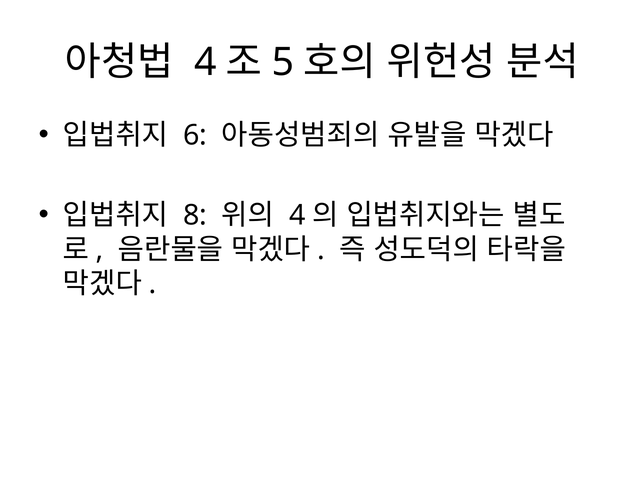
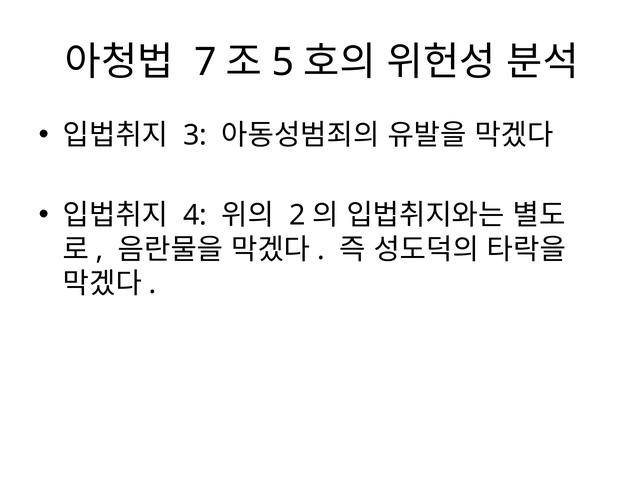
4 at (205, 62): 4 -> 7
6: 6 -> 3
8: 8 -> 4
4 at (297, 215): 4 -> 2
